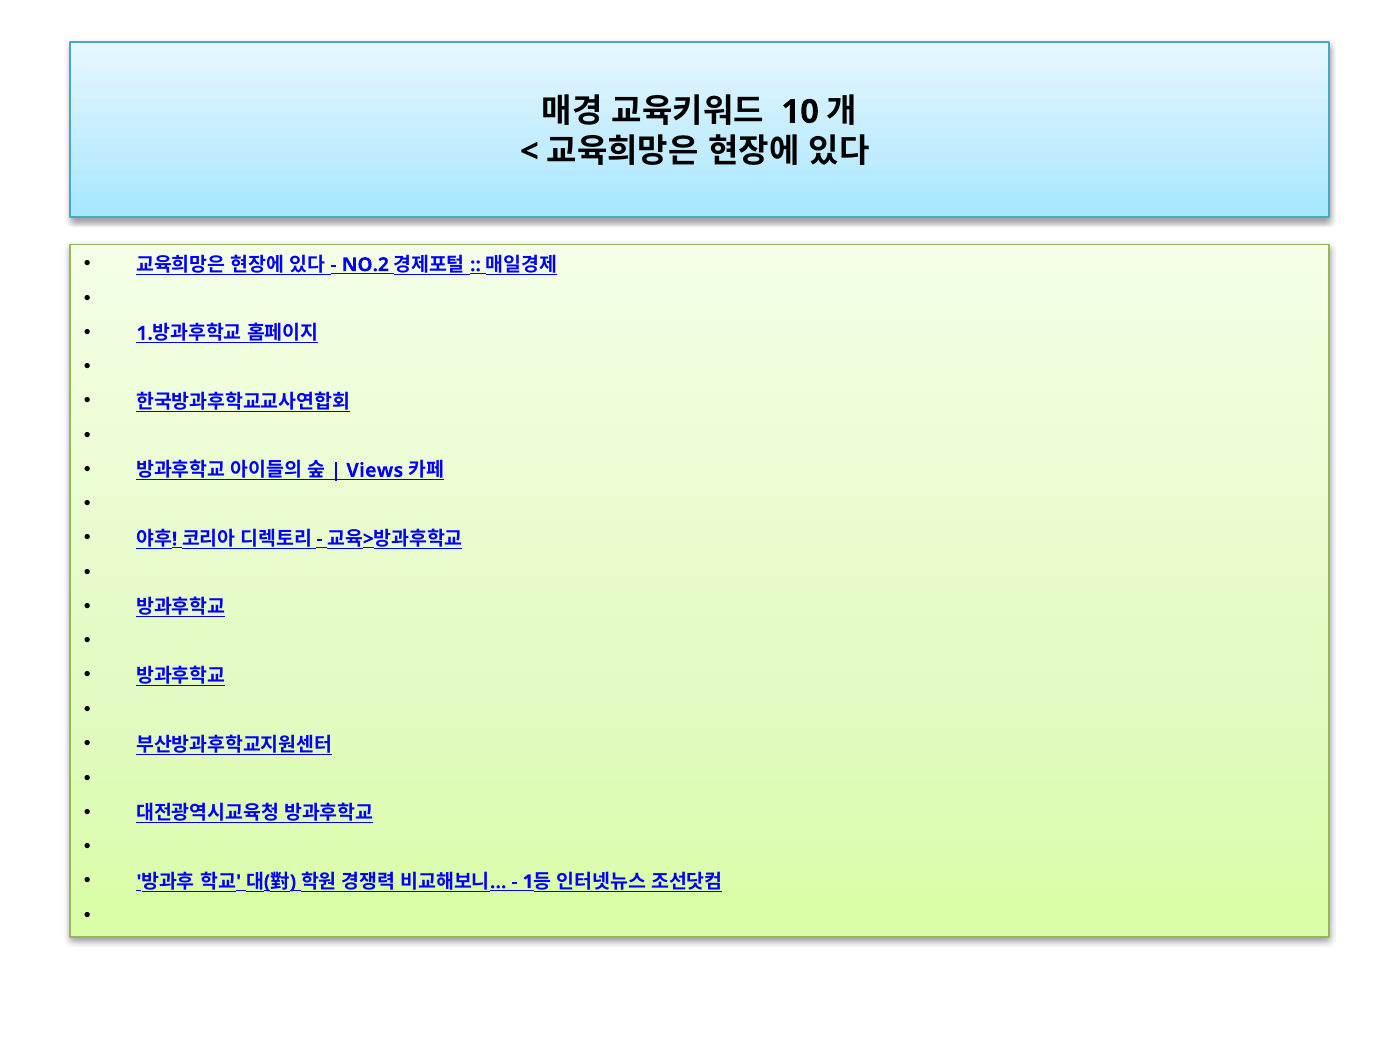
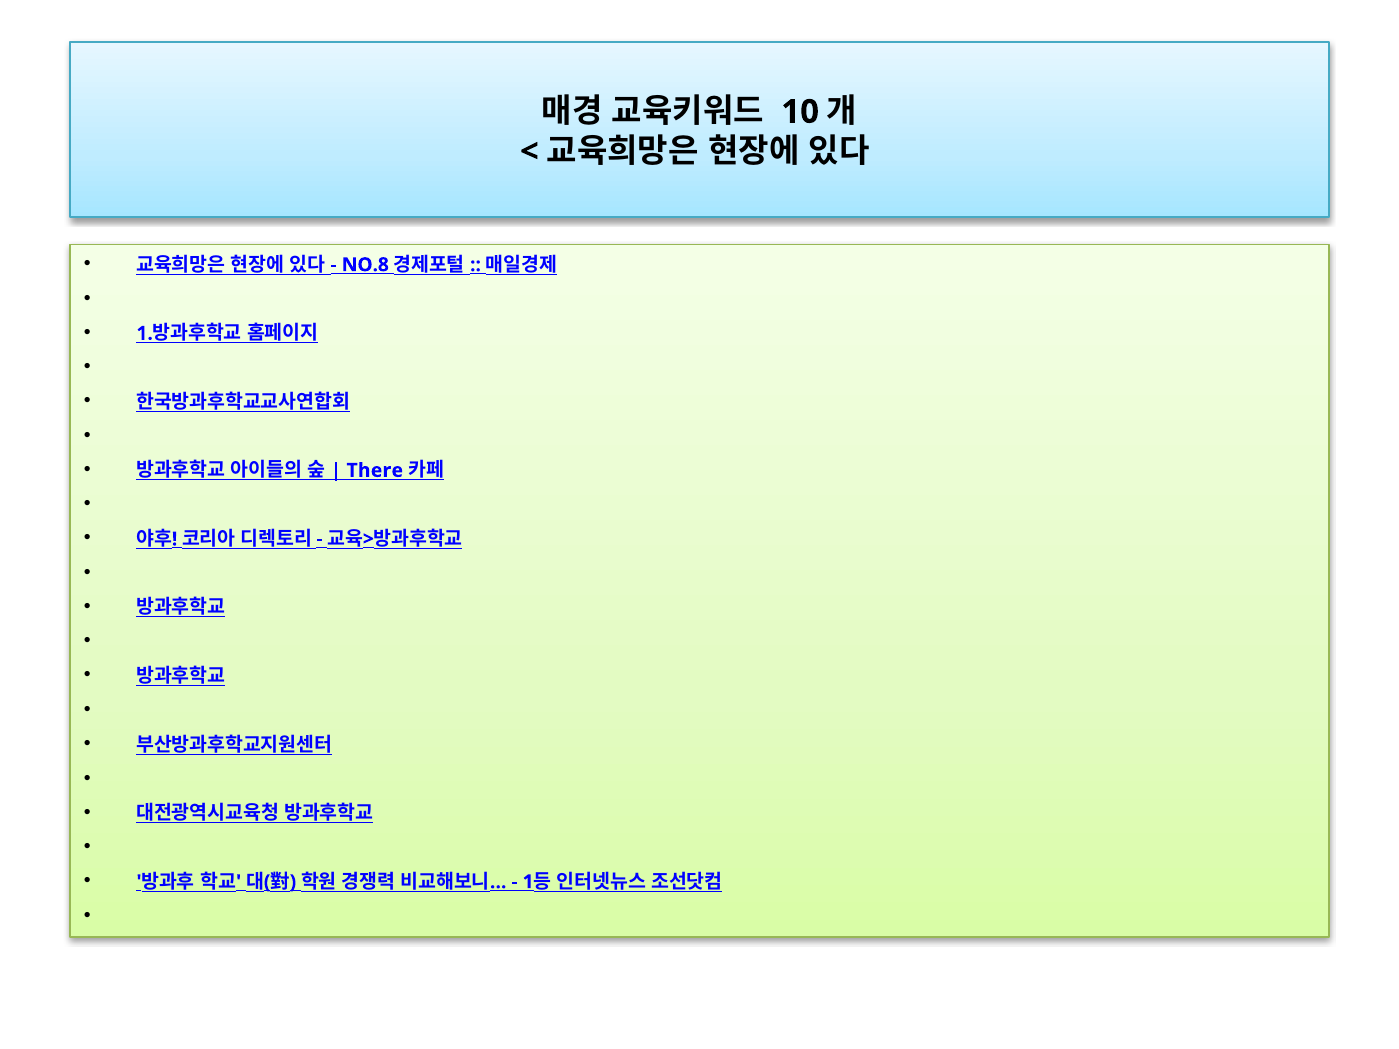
NO.2: NO.2 -> NO.8
Views: Views -> There
